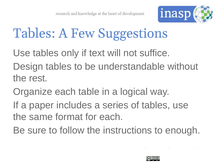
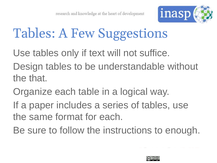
rest: rest -> that
